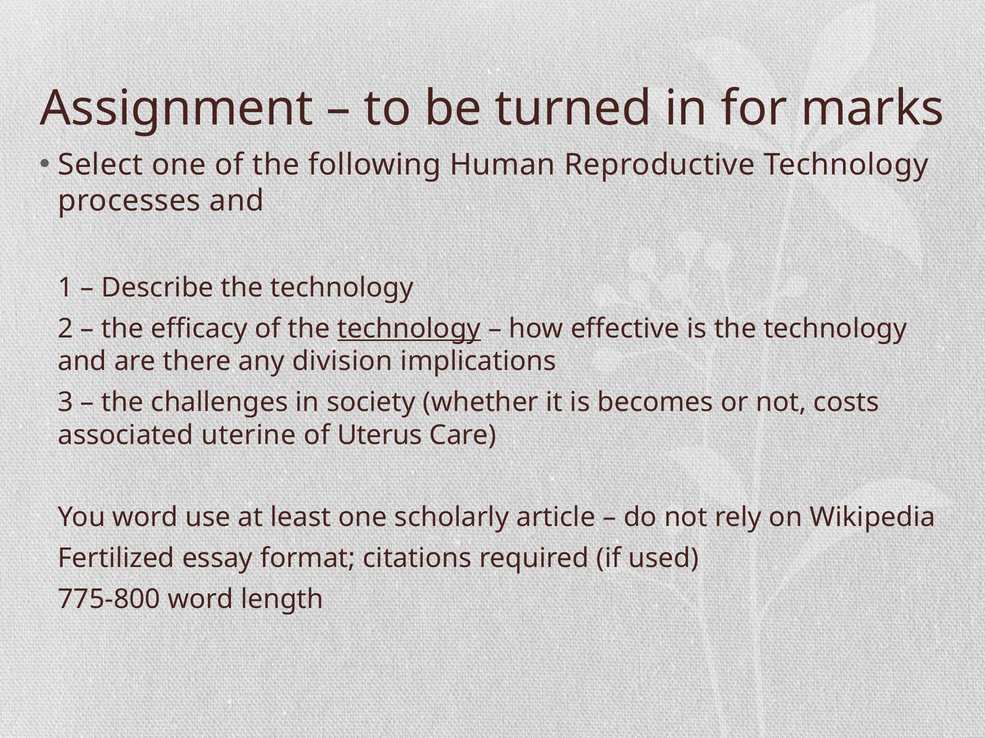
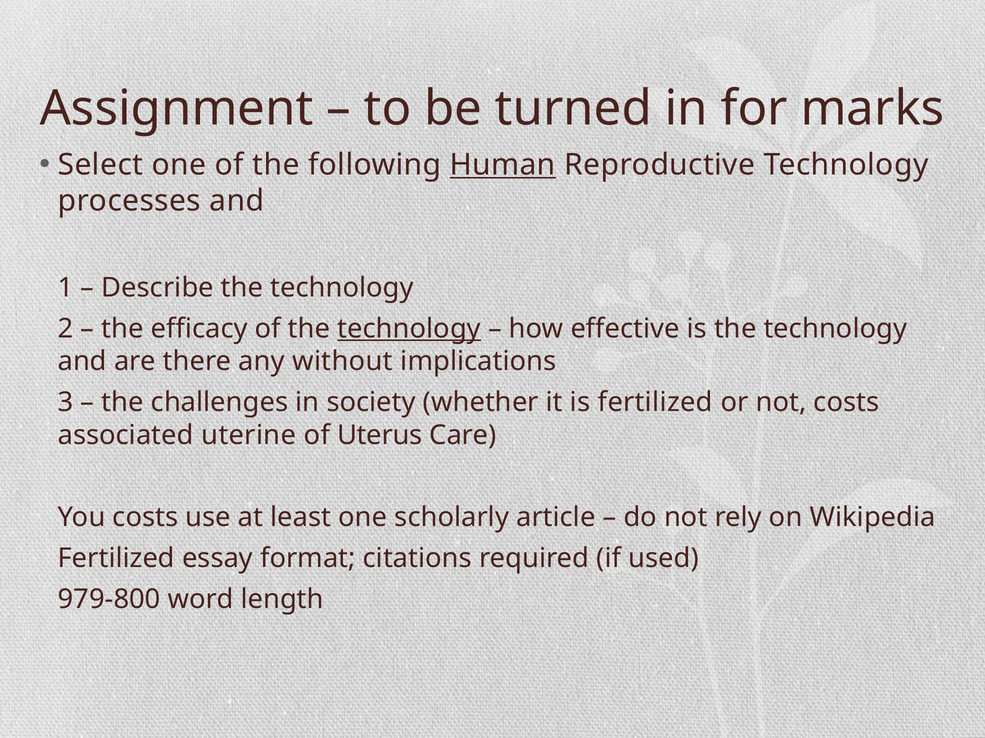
Human underline: none -> present
division: division -> without
is becomes: becomes -> fertilized
You word: word -> costs
775-800: 775-800 -> 979-800
